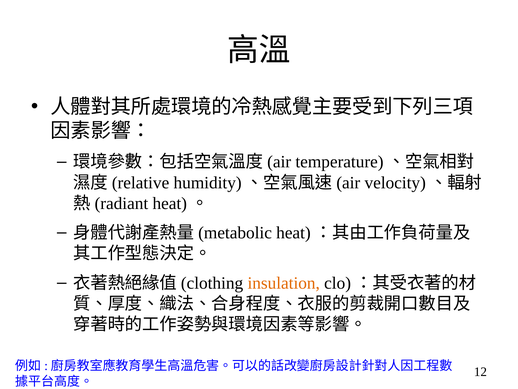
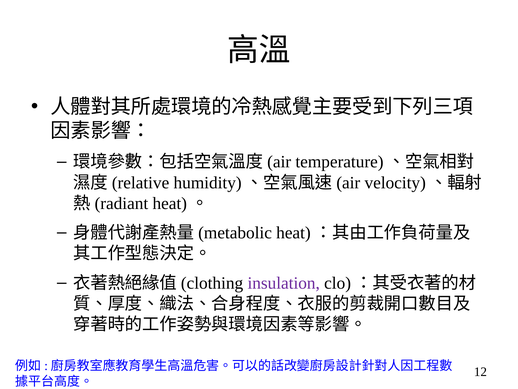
insulation colour: orange -> purple
